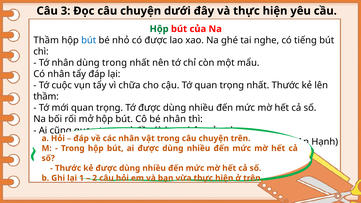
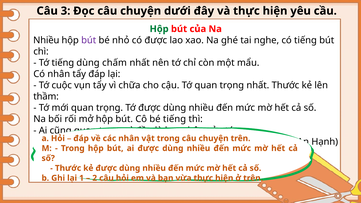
Thầm at (46, 40): Thầm -> Nhiều
bút at (89, 40) colour: blue -> purple
Tớ nhân: nhân -> tiếng
dùng trong: trong -> chấm
bé nhân: nhân -> tiếng
